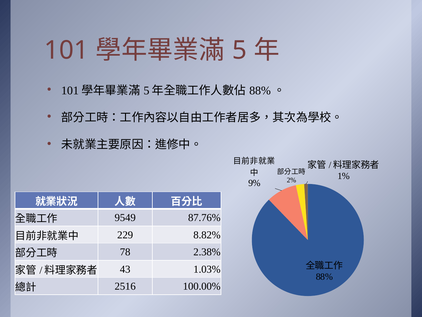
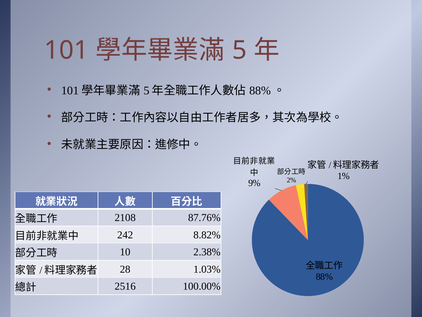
9549: 9549 -> 2108
229: 229 -> 242
78: 78 -> 10
43: 43 -> 28
